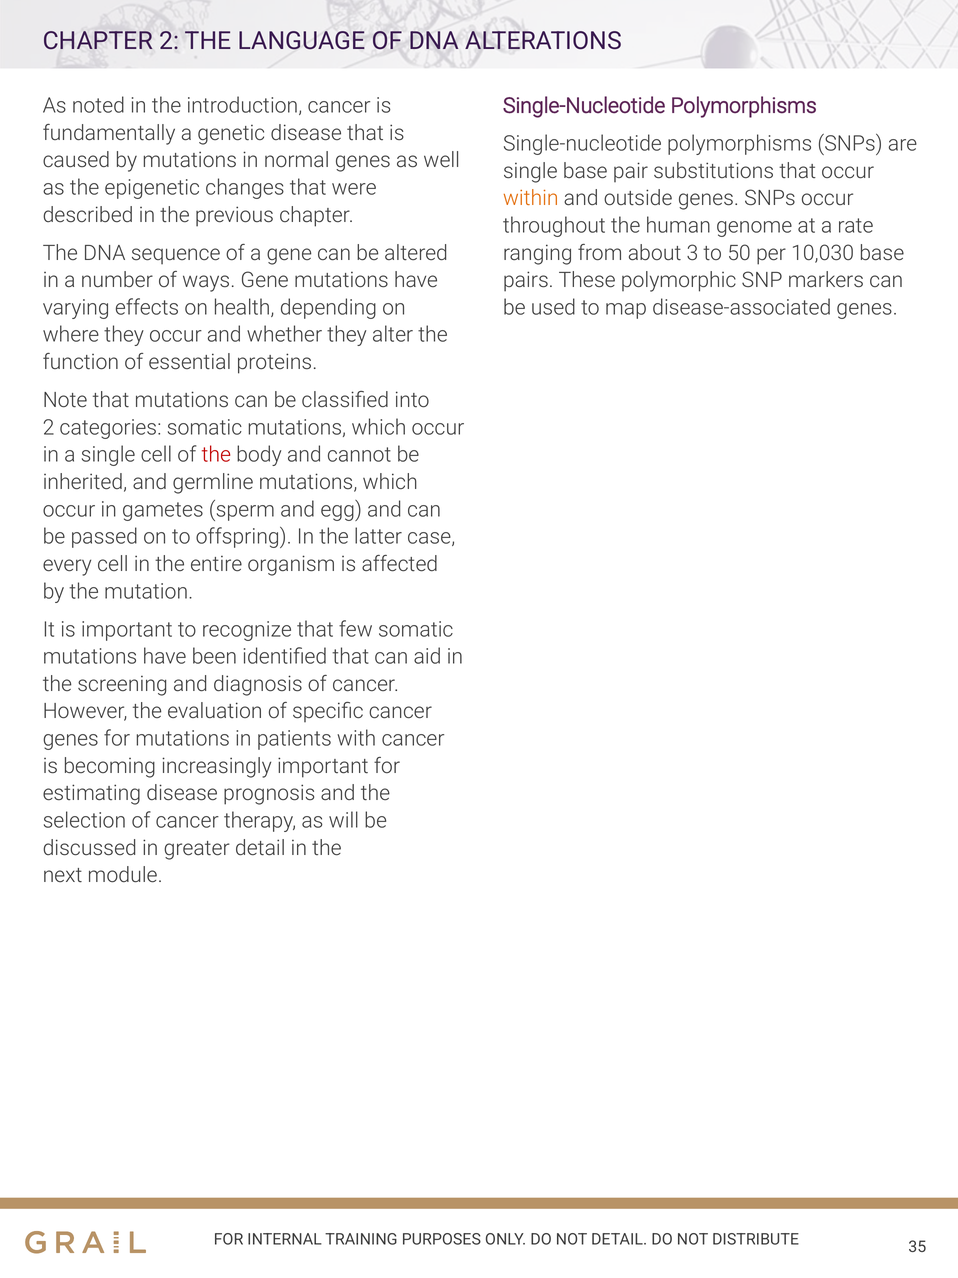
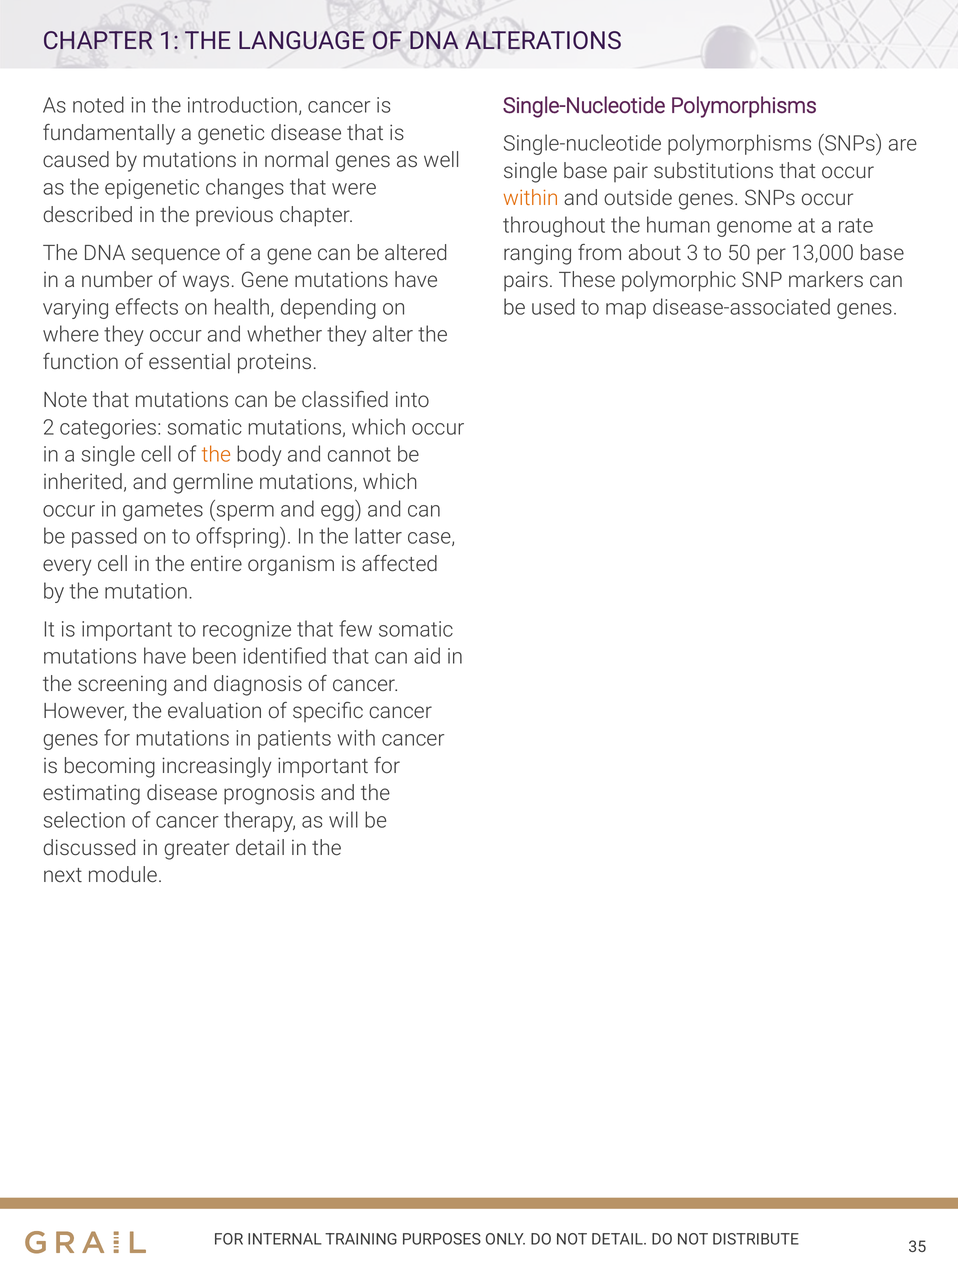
CHAPTER 2: 2 -> 1
10,030: 10,030 -> 13,000
the at (216, 455) colour: red -> orange
